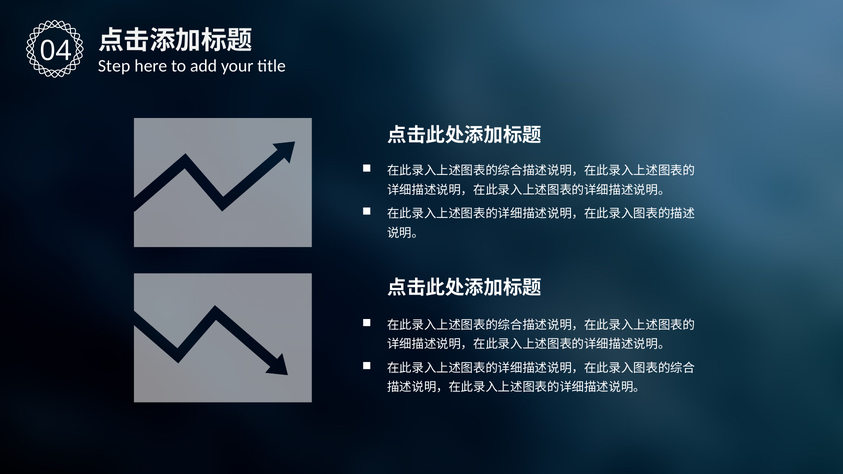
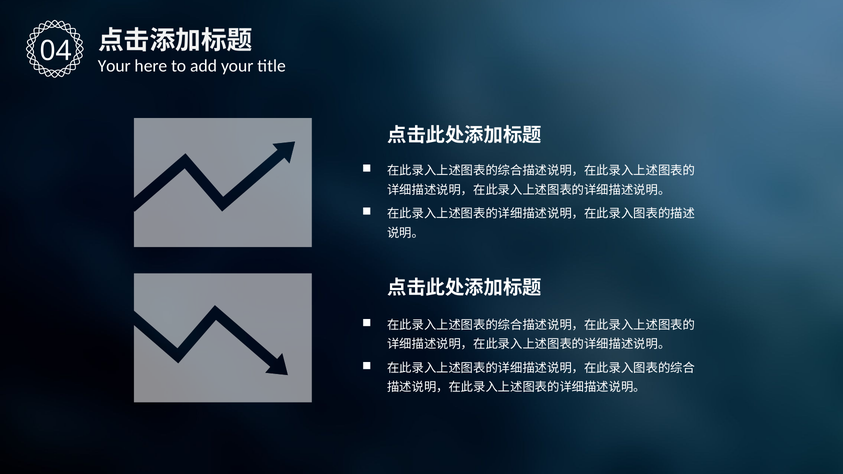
Step at (114, 66): Step -> Your
